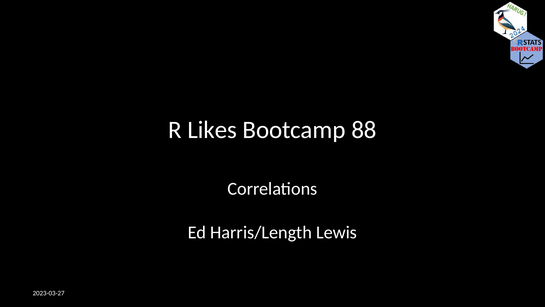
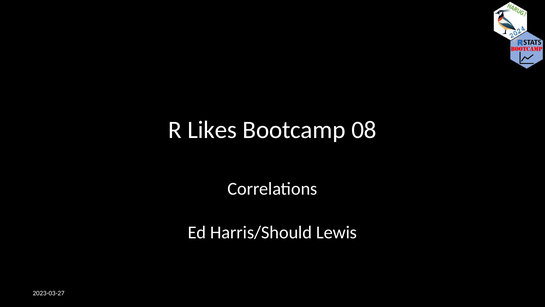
88: 88 -> 08
Harris/Length: Harris/Length -> Harris/Should
